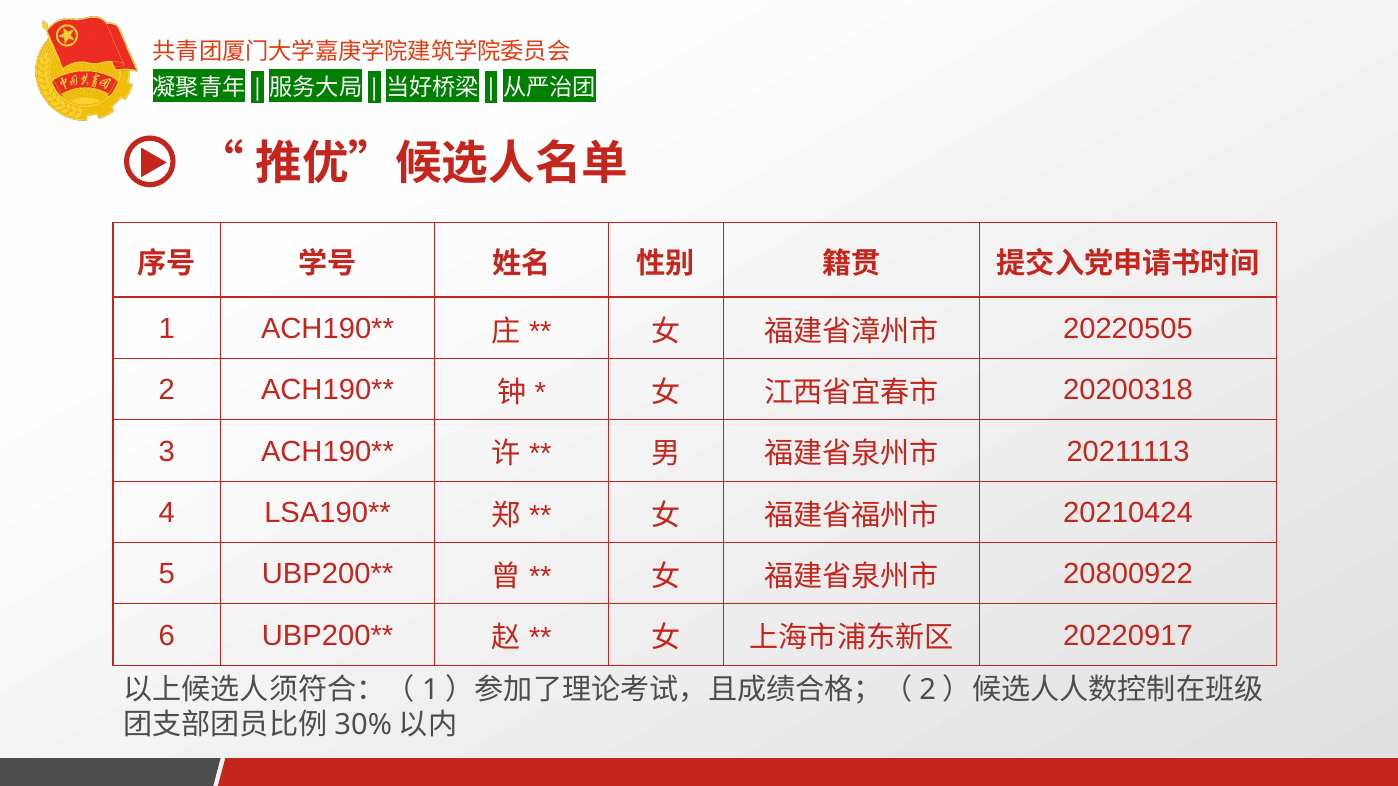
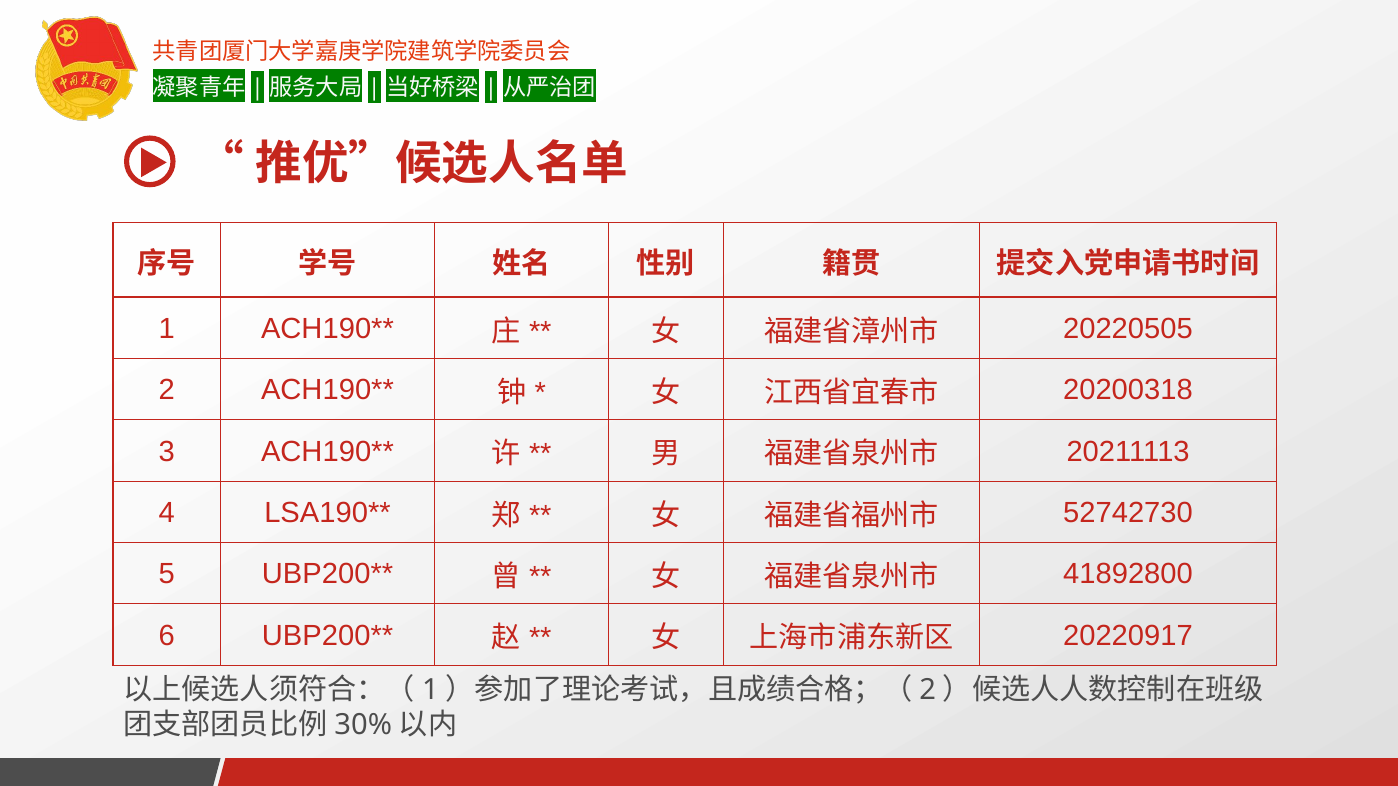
20210424: 20210424 -> 52742730
20800922: 20800922 -> 41892800
